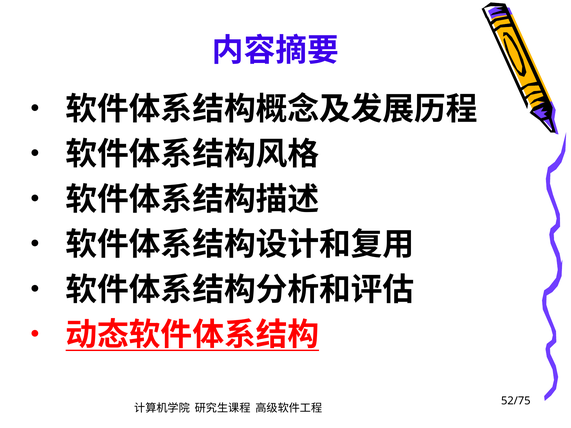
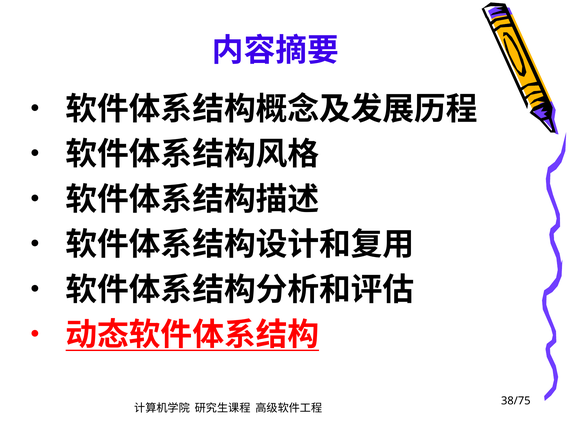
52/75: 52/75 -> 38/75
